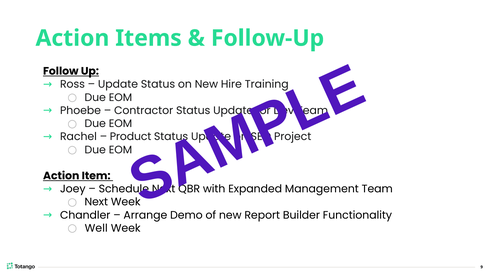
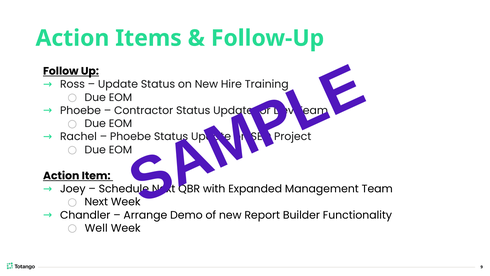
Product at (131, 136): Product -> Phoebe
